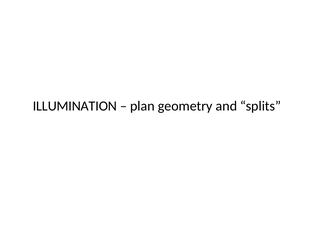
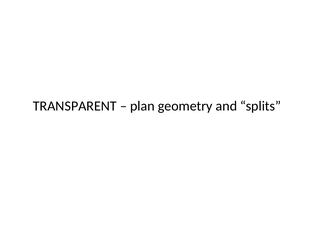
ILLUMINATION: ILLUMINATION -> TRANSPARENT
